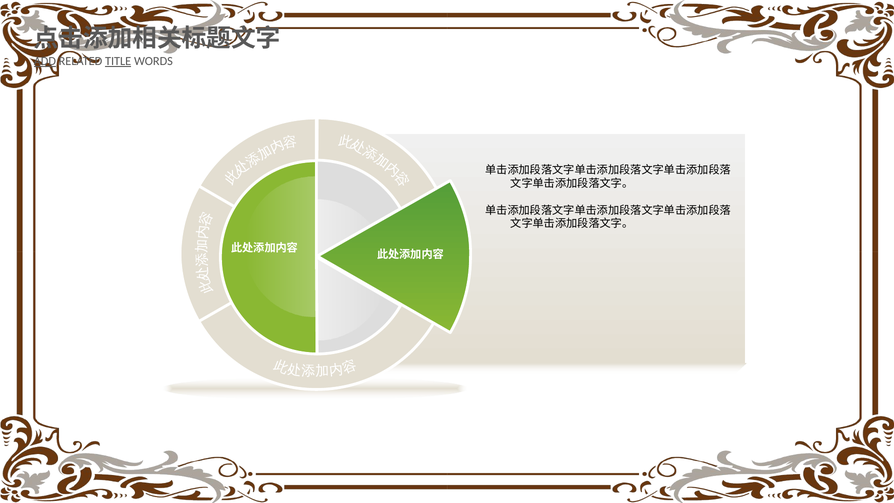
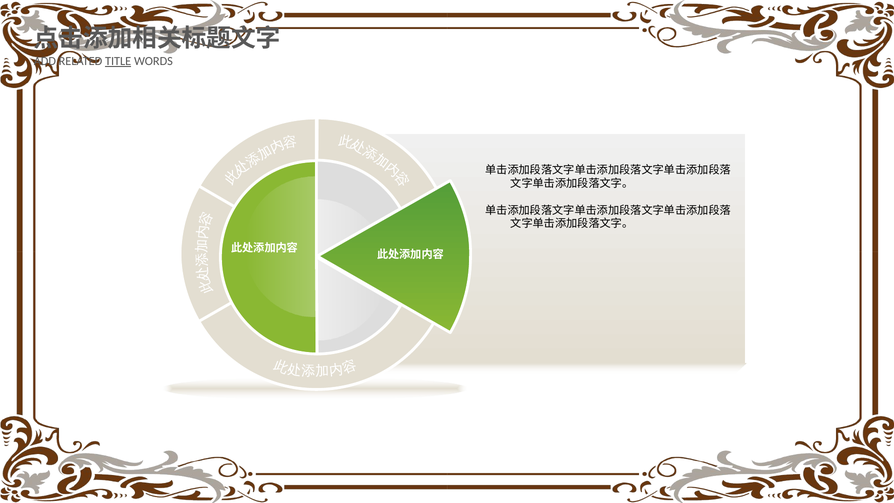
ADD underline: present -> none
